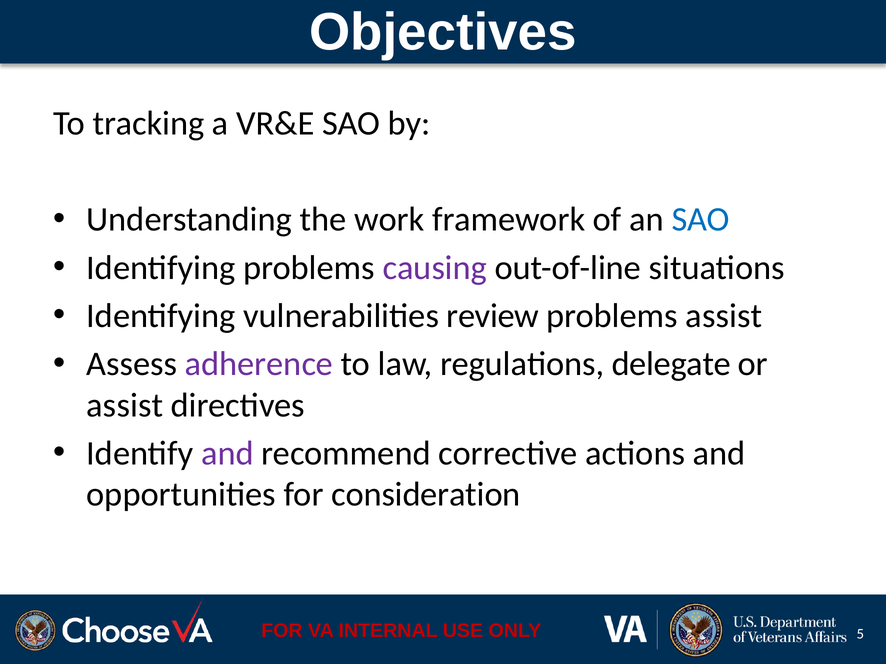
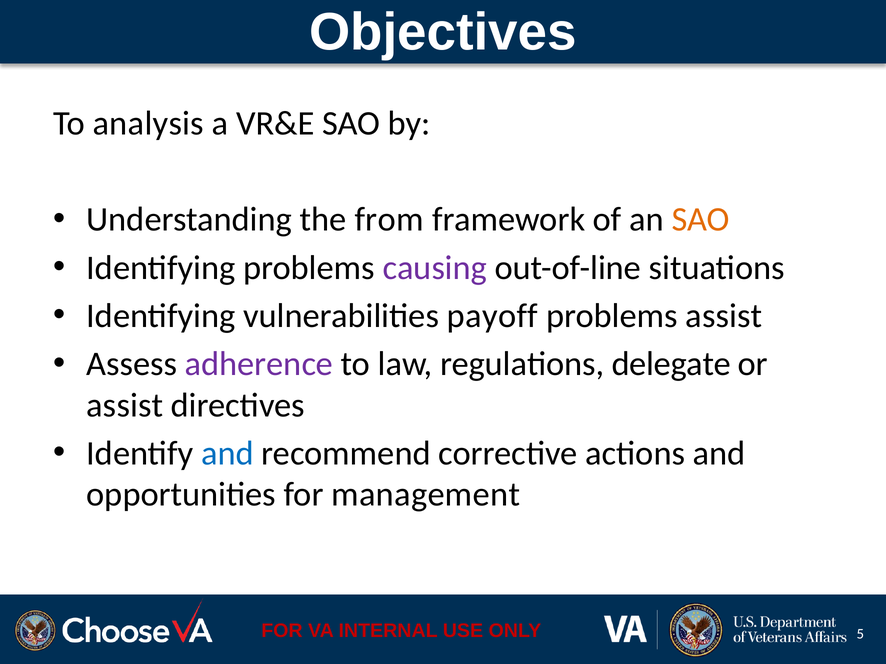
tracking: tracking -> analysis
work: work -> from
SAO at (701, 220) colour: blue -> orange
review: review -> payoff
and at (227, 454) colour: purple -> blue
consideration: consideration -> management
